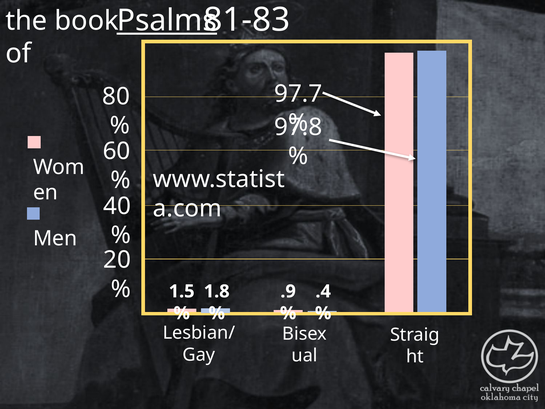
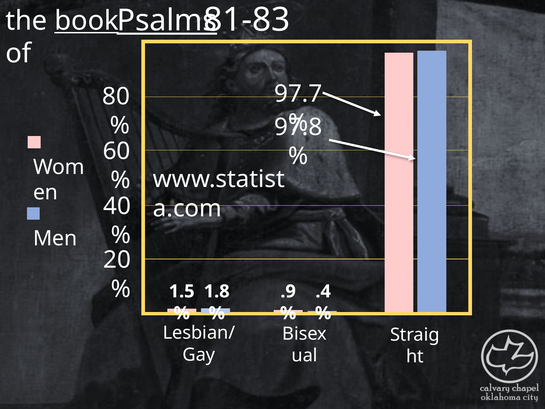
book underline: none -> present
